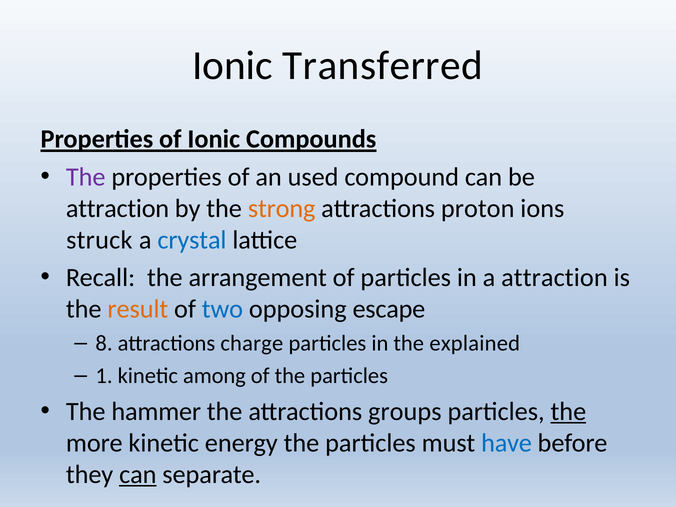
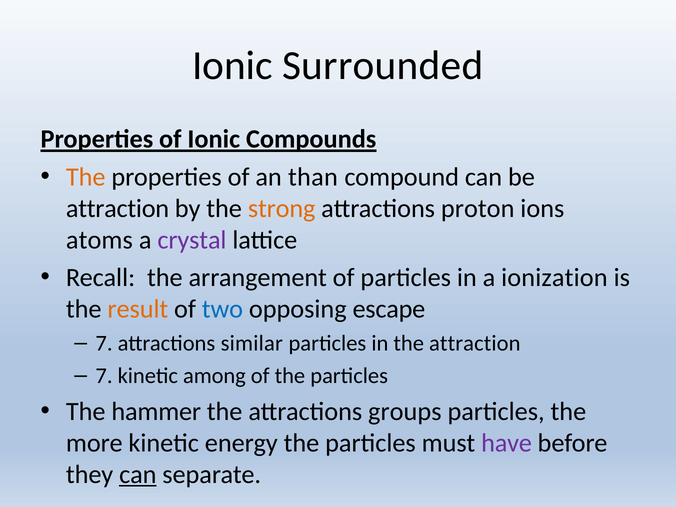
Transferred: Transferred -> Surrounded
The at (86, 177) colour: purple -> orange
used: used -> than
struck: struck -> atoms
crystal colour: blue -> purple
a attraction: attraction -> ionization
8 at (104, 343): 8 -> 7
charge: charge -> similar
the explained: explained -> attraction
1 at (104, 376): 1 -> 7
the at (568, 411) underline: present -> none
have colour: blue -> purple
